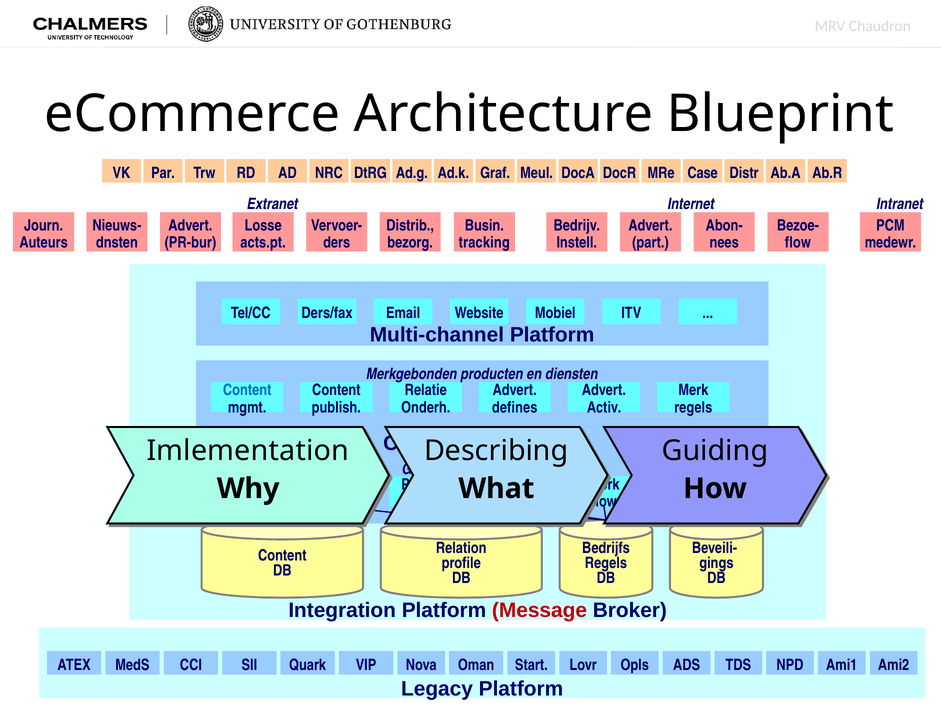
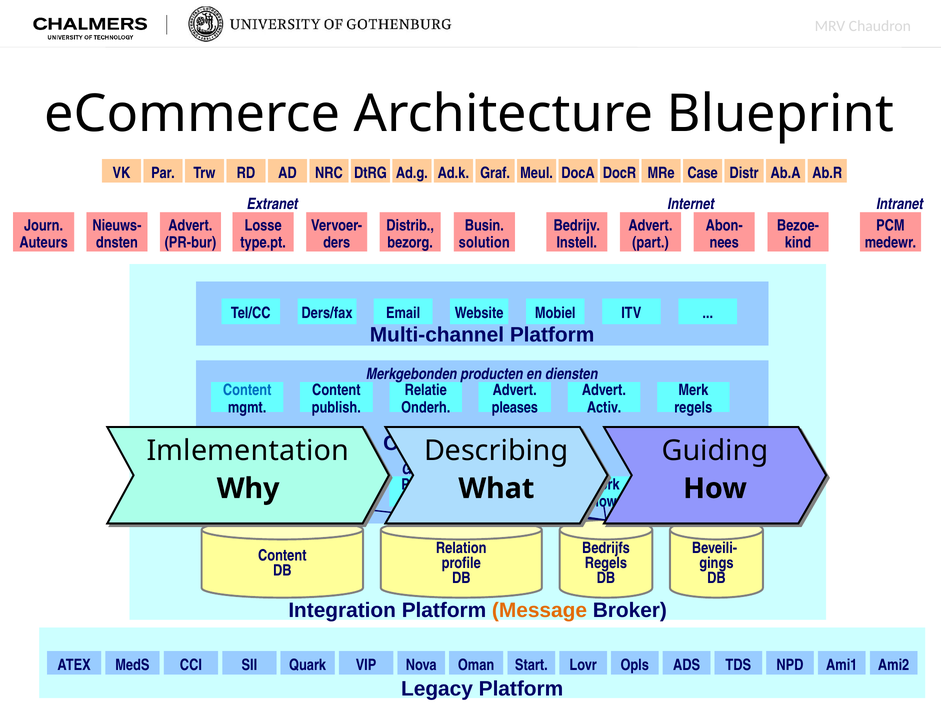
acts.pt: acts.pt -> type.pt
tracking: tracking -> solution
flow at (798, 242): flow -> kind
defines: defines -> pleases
Message colour: red -> orange
